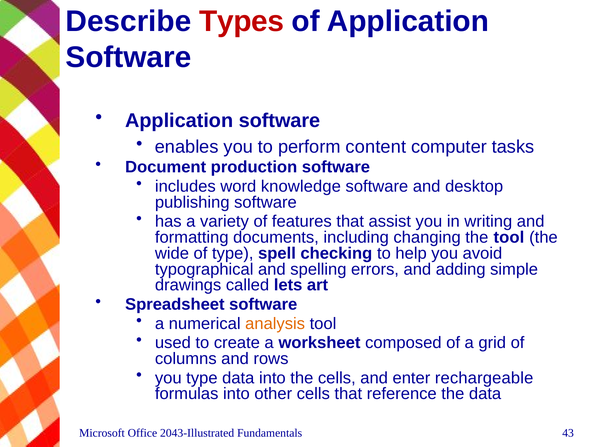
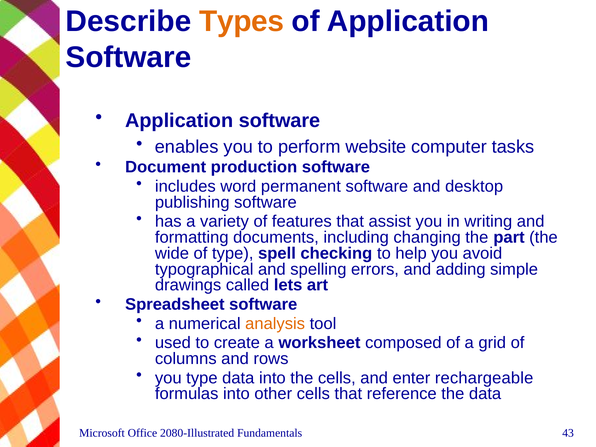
Types colour: red -> orange
content: content -> website
knowledge: knowledge -> permanent
the tool: tool -> part
2043-Illustrated: 2043-Illustrated -> 2080-Illustrated
